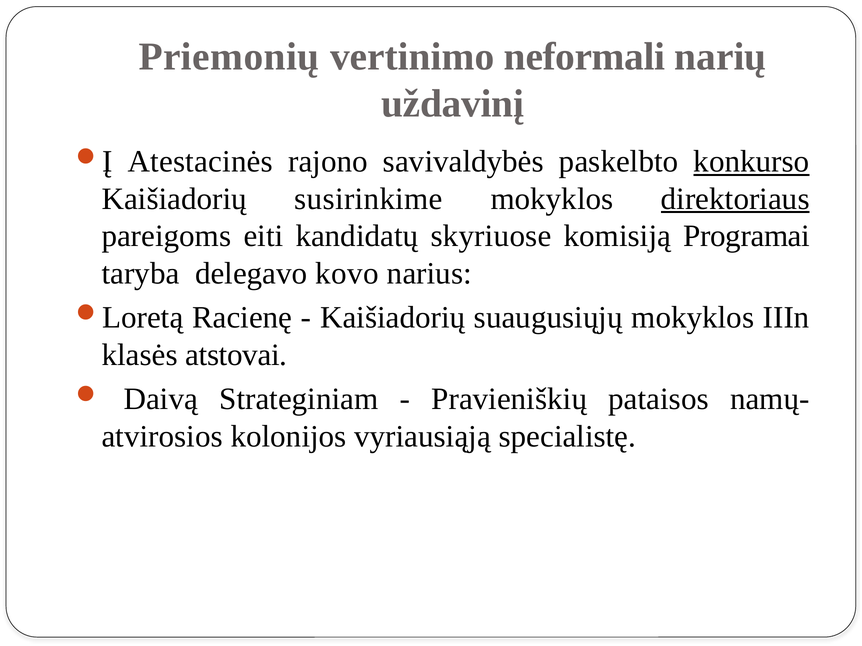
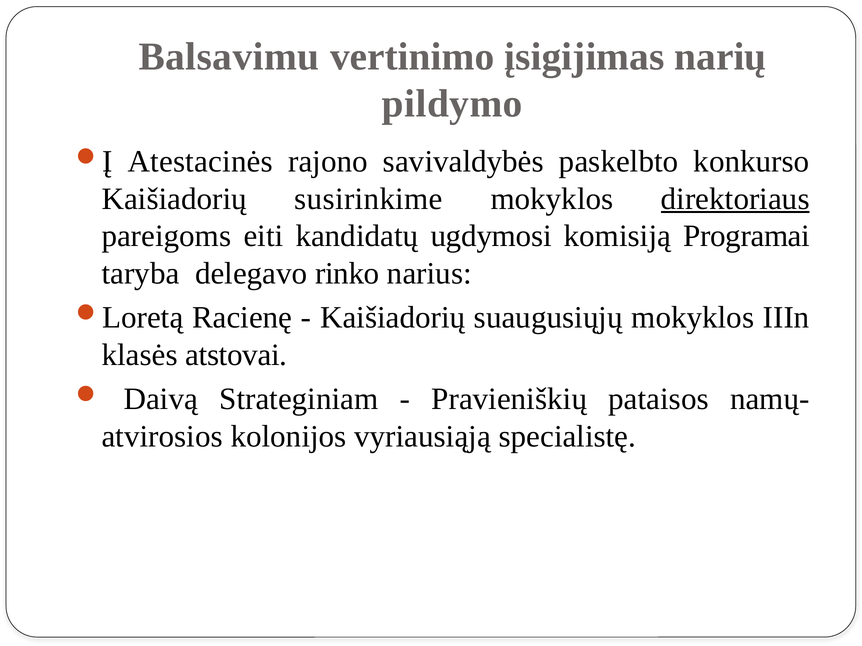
Priemonių: Priemonių -> Balsavimu
neformali: neformali -> įsigijimas
uždavinį: uždavinį -> pildymo
konkurso underline: present -> none
skyriuose: skyriuose -> ugdymosi
kovo: kovo -> rinko
